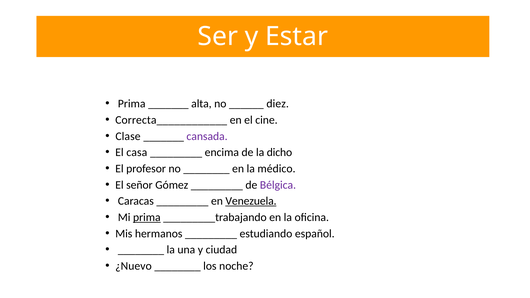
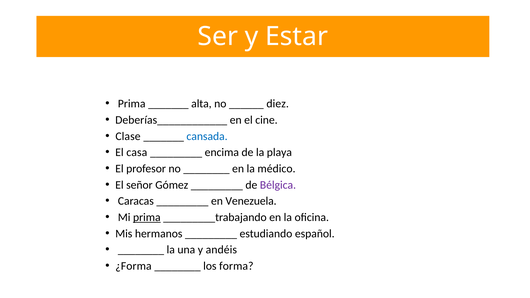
Correcta____________: Correcta____________ -> Deberías____________
cansada colour: purple -> blue
dicho: dicho -> playa
Venezuela underline: present -> none
ciudad: ciudad -> andéis
¿Nuevo: ¿Nuevo -> ¿Forma
noche: noche -> forma
